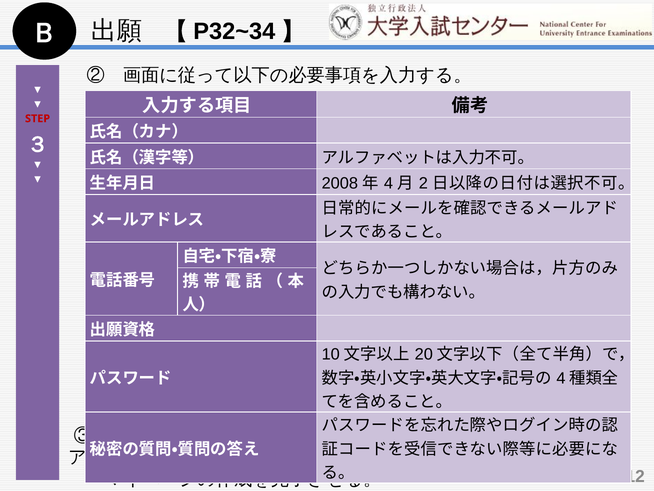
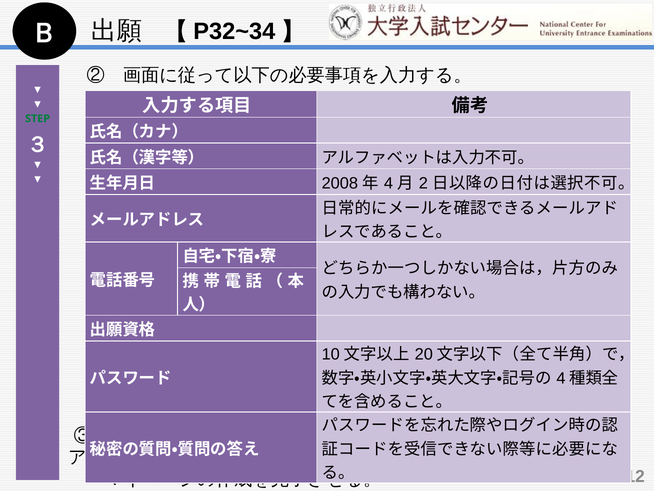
STEP colour: red -> green
